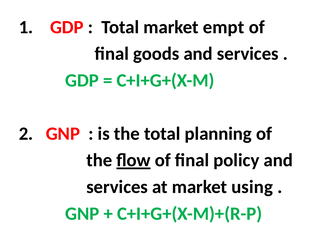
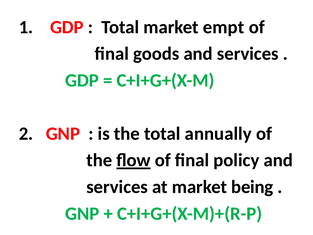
planning: planning -> annually
using: using -> being
